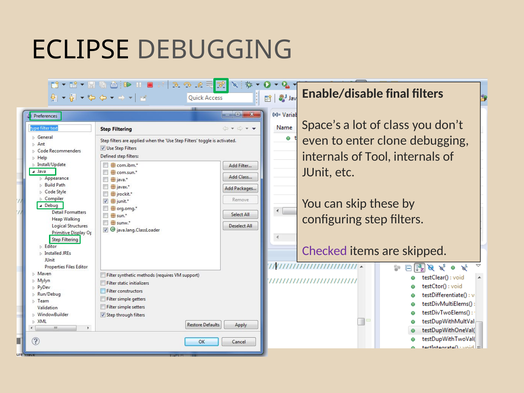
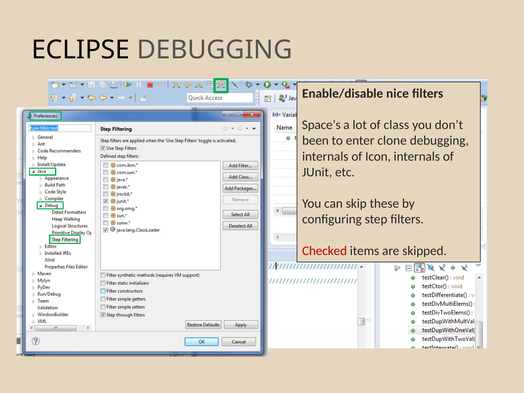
final: final -> nice
even: even -> been
Tool: Tool -> Icon
Checked colour: purple -> red
